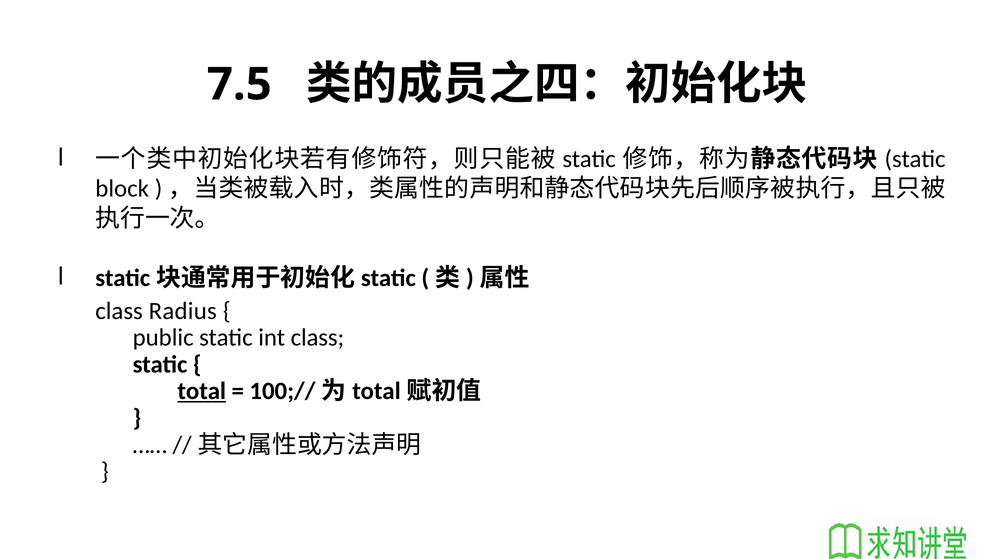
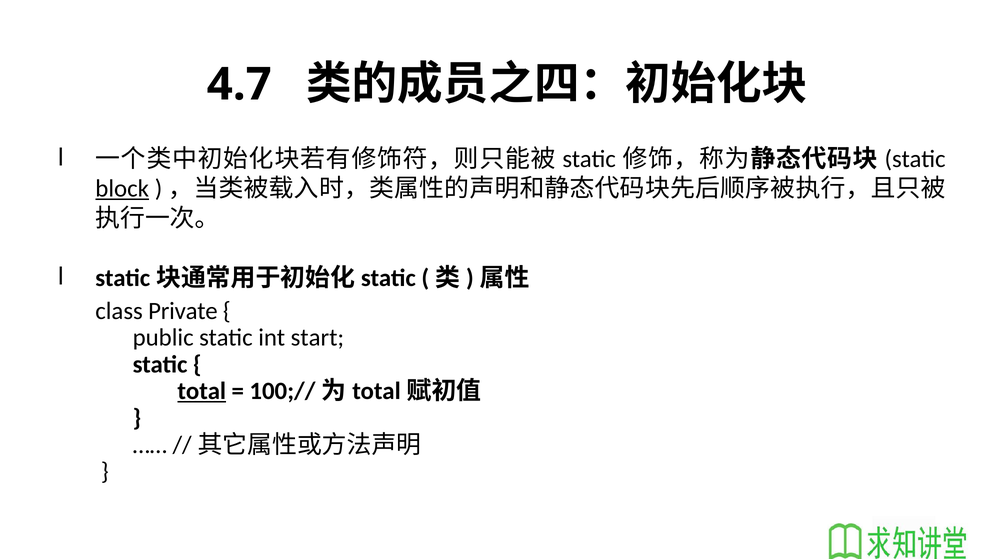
7.5: 7.5 -> 4.7
block underline: none -> present
Radius: Radius -> Private
int class: class -> start
